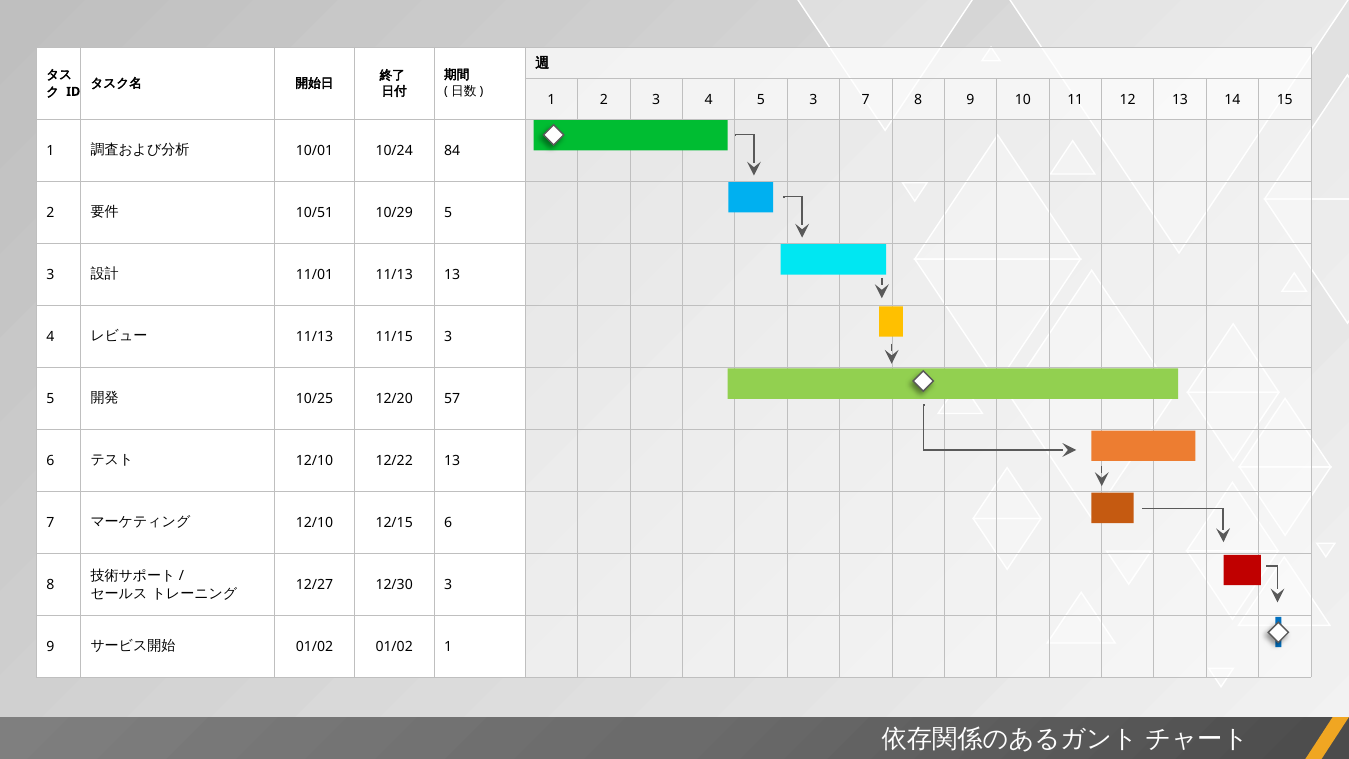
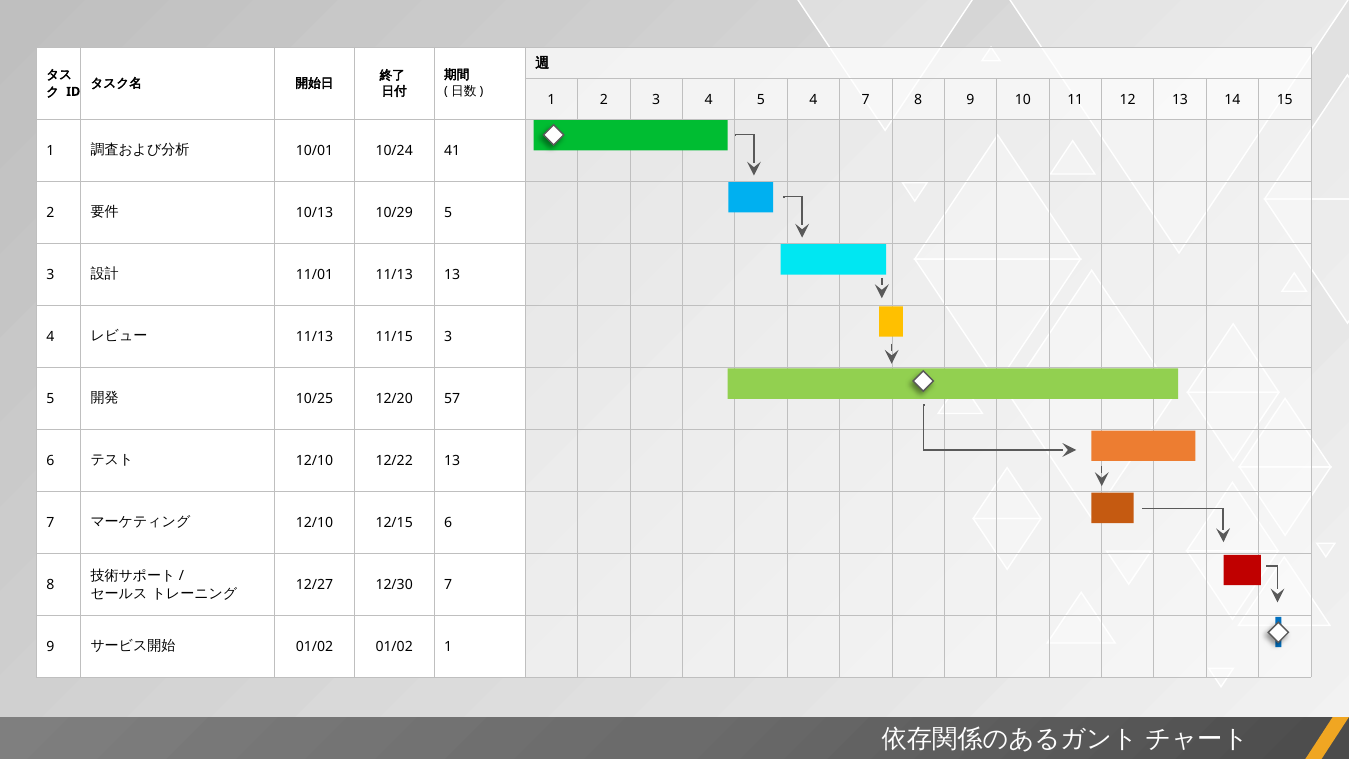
4 5 3: 3 -> 4
84: 84 -> 41
10/51: 10/51 -> 10/13
12/30 3: 3 -> 7
